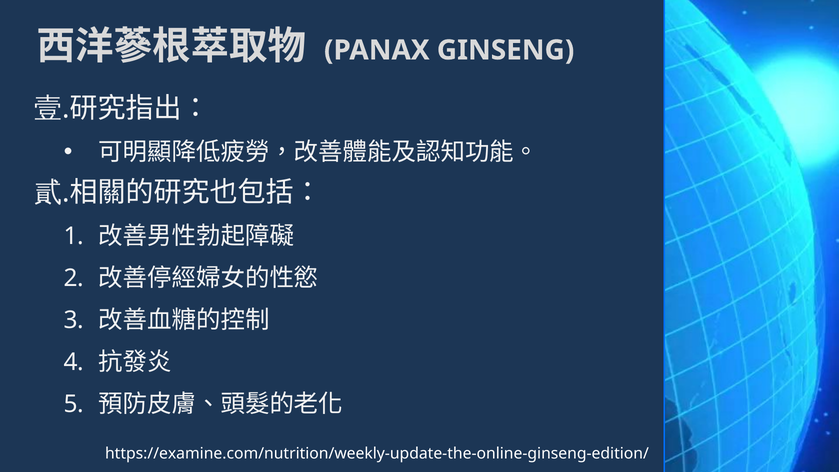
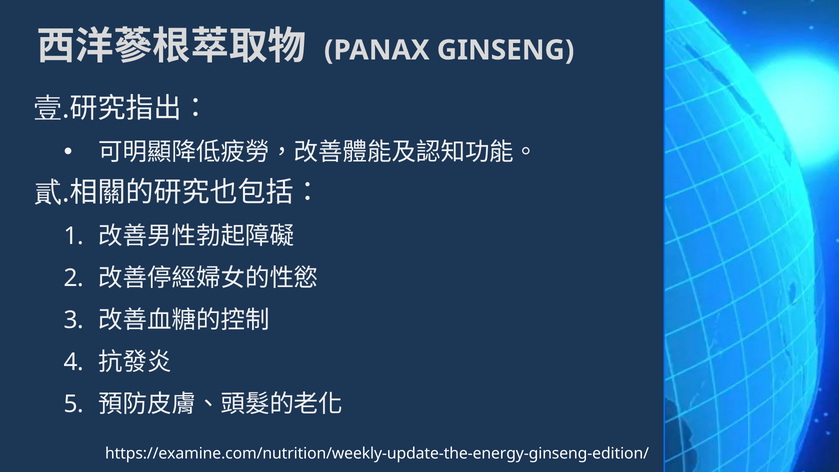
https://examine.com/nutrition/weekly-update-the-online-ginseng-edition/: https://examine.com/nutrition/weekly-update-the-online-ginseng-edition/ -> https://examine.com/nutrition/weekly-update-the-energy-ginseng-edition/
